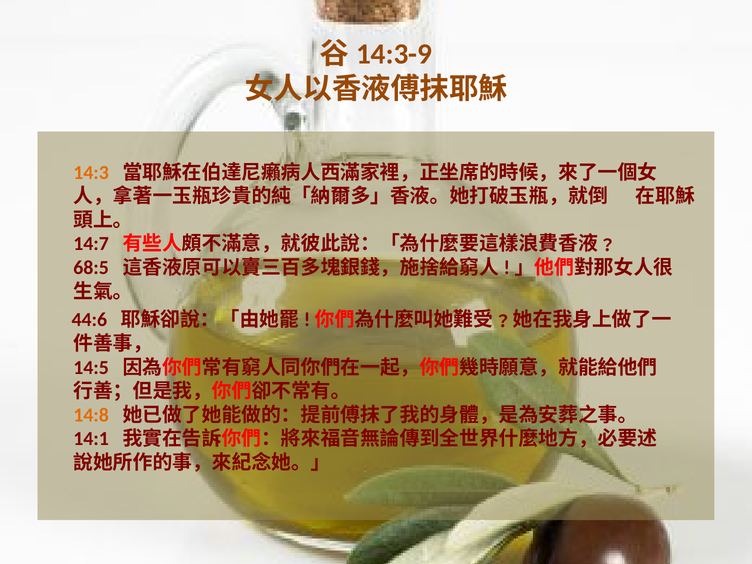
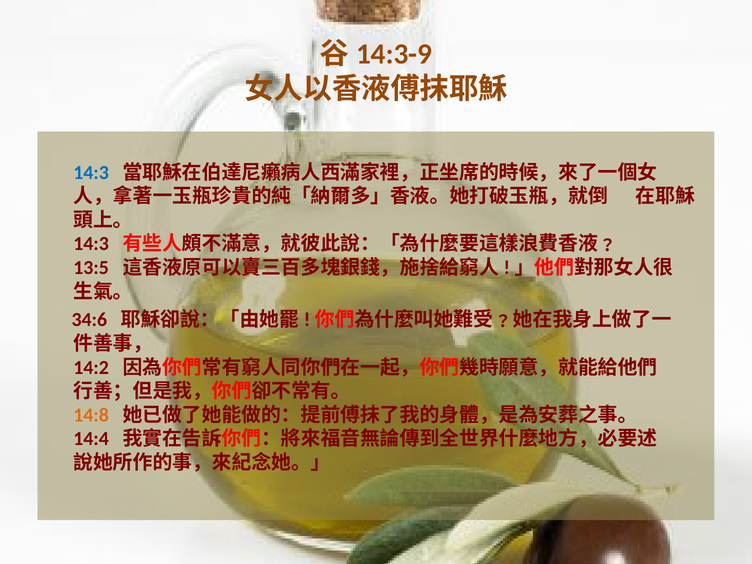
14:3 at (91, 172) colour: orange -> blue
14:7 at (91, 244): 14:7 -> 14:3
68:5: 68:5 -> 13:5
44:6: 44:6 -> 34:6
14:5: 14:5 -> 14:2
14:1: 14:1 -> 14:4
